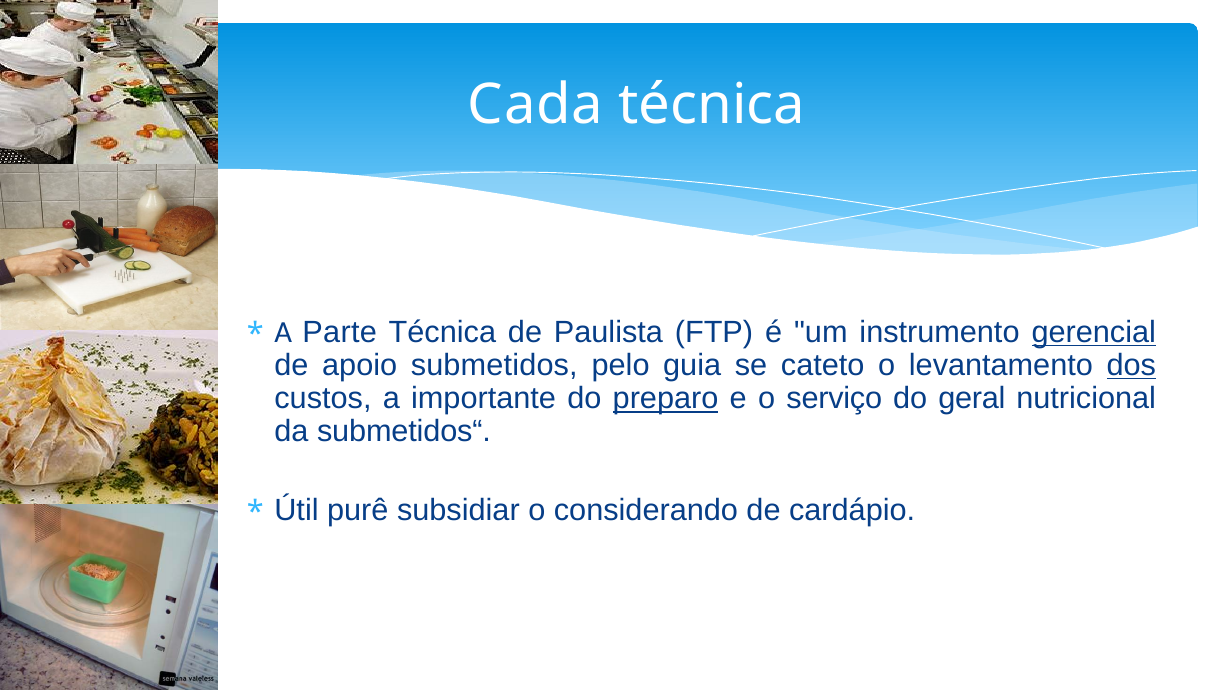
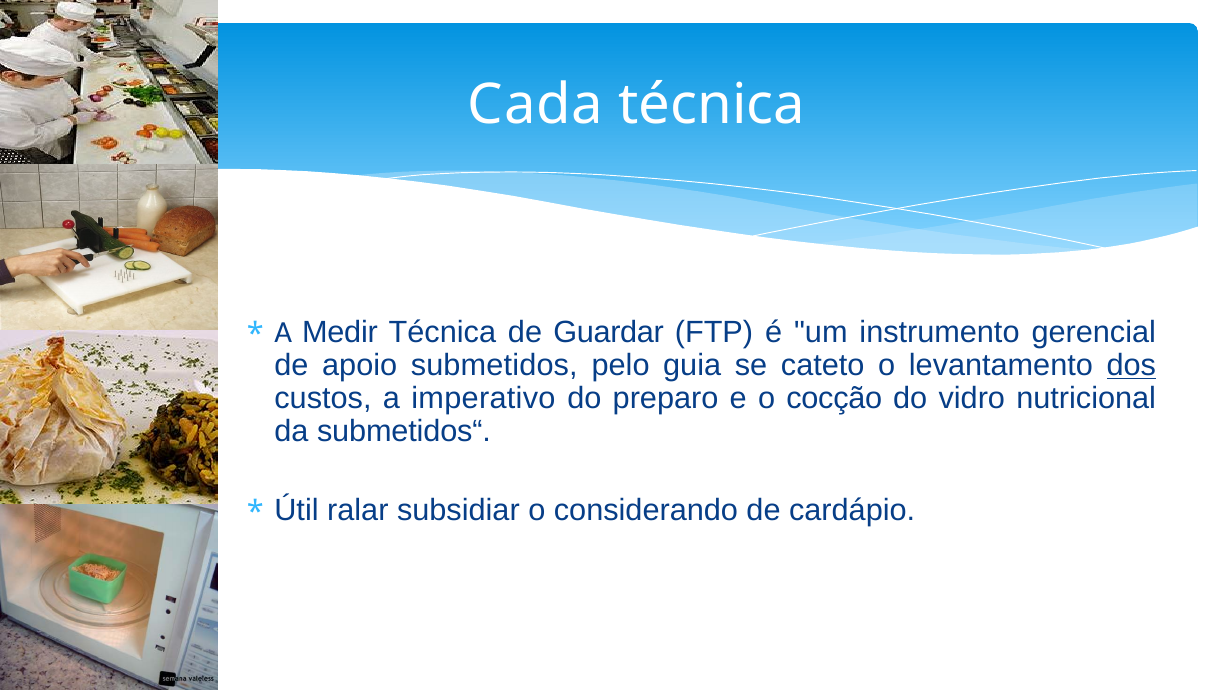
Parte: Parte -> Medir
Paulista: Paulista -> Guardar
gerencial underline: present -> none
importante: importante -> imperativo
preparo underline: present -> none
serviço: serviço -> cocção
geral: geral -> vidro
purê: purê -> ralar
